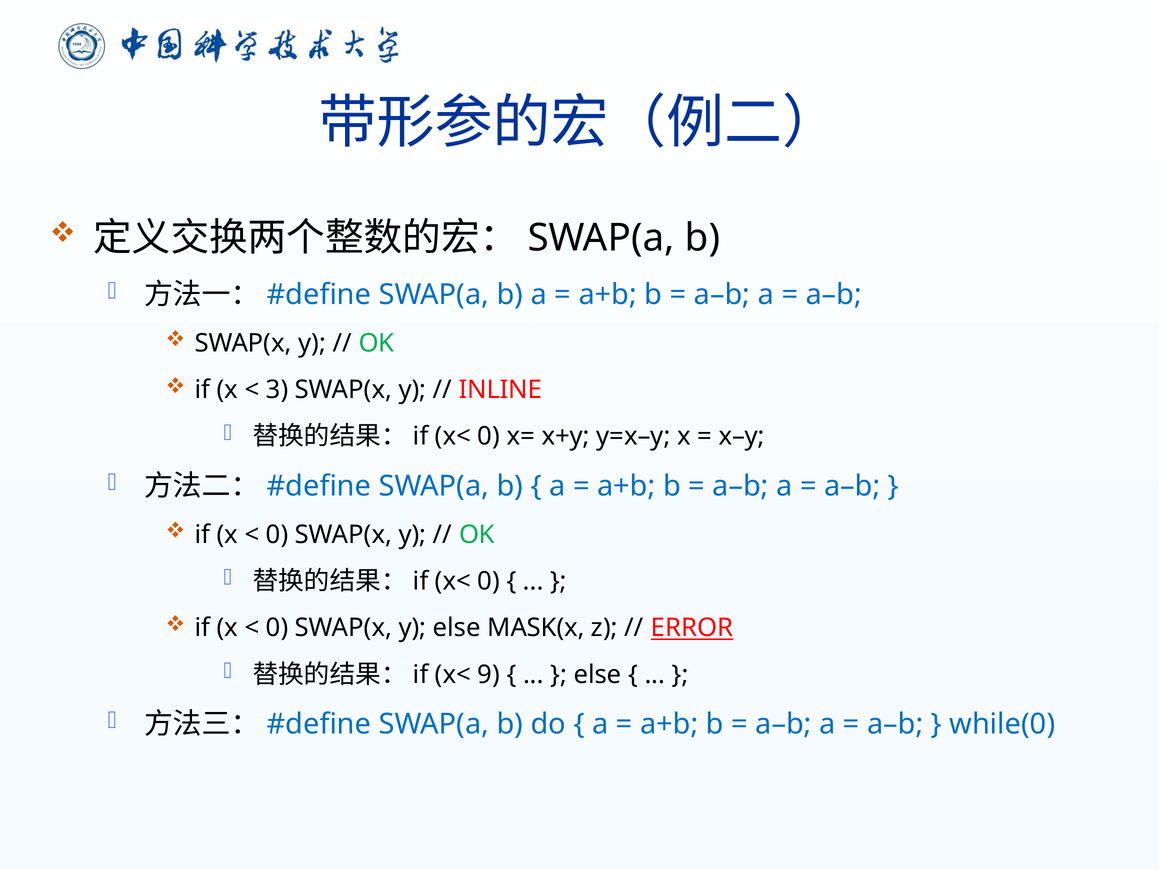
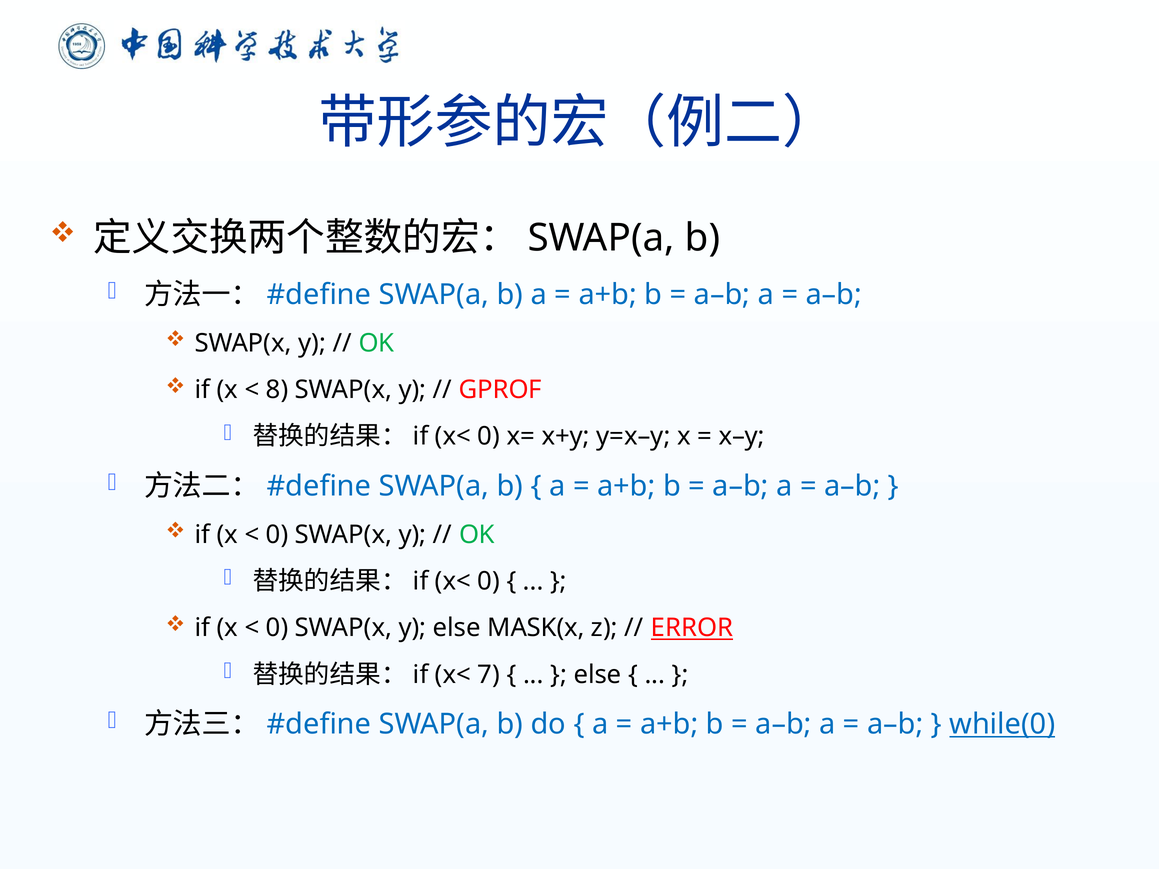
3: 3 -> 8
INLINE: INLINE -> GPROF
9: 9 -> 7
while(0 underline: none -> present
